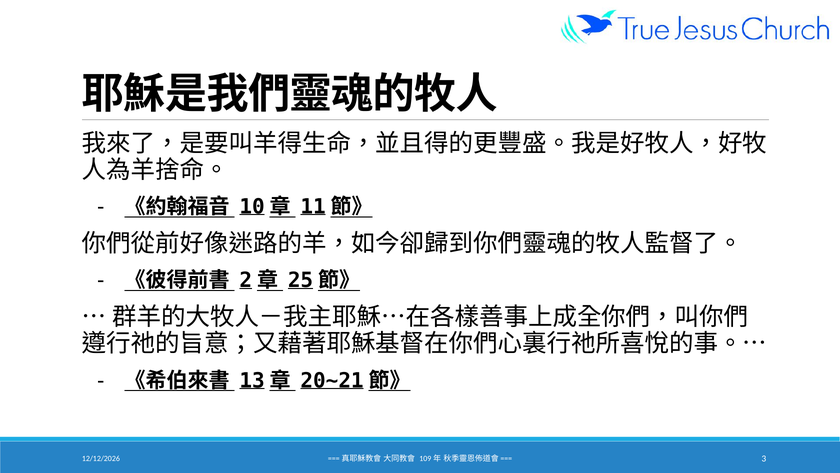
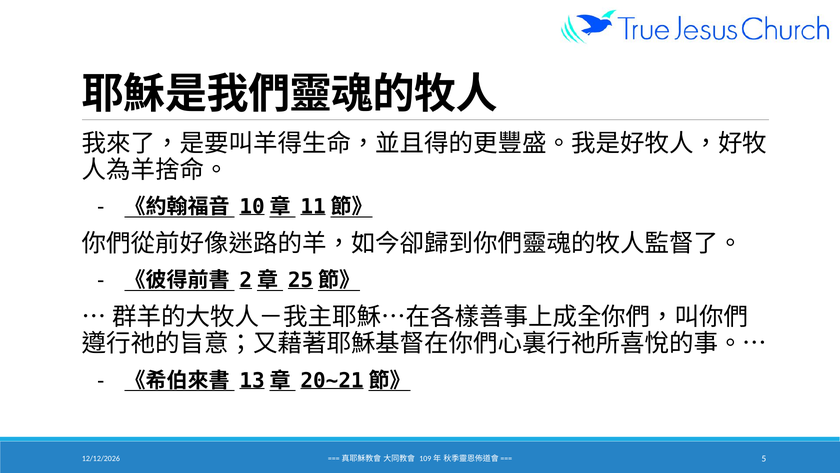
3: 3 -> 5
